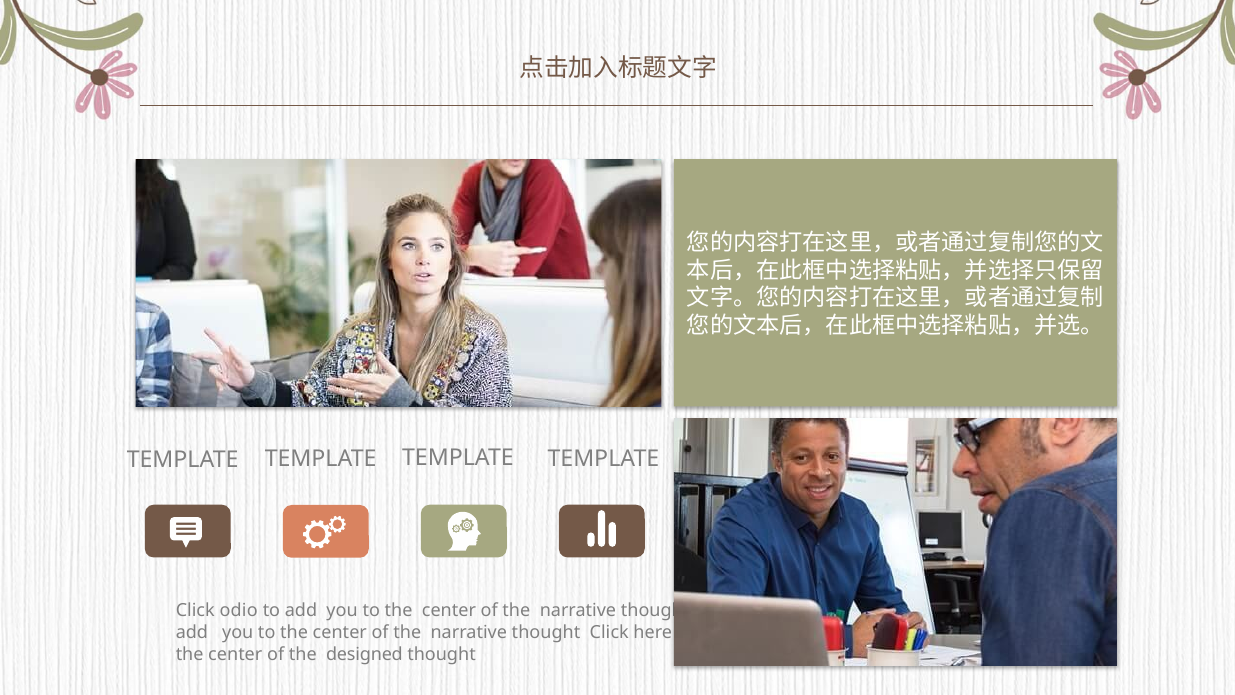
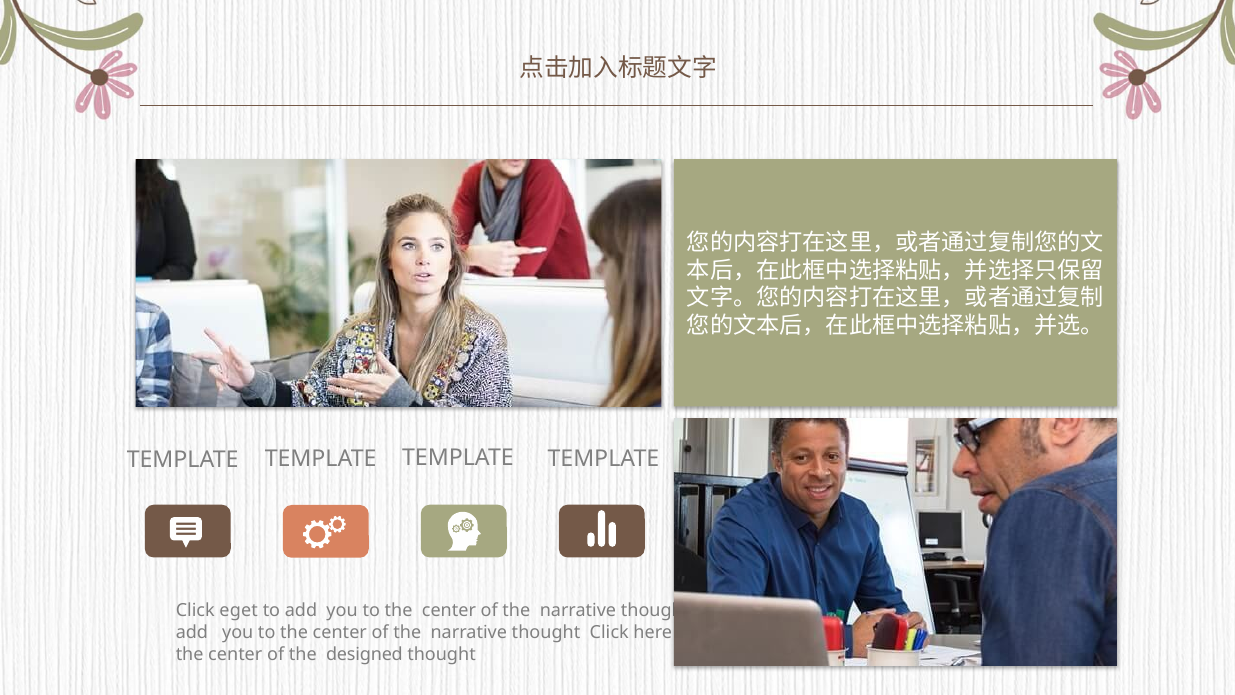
odio: odio -> eget
